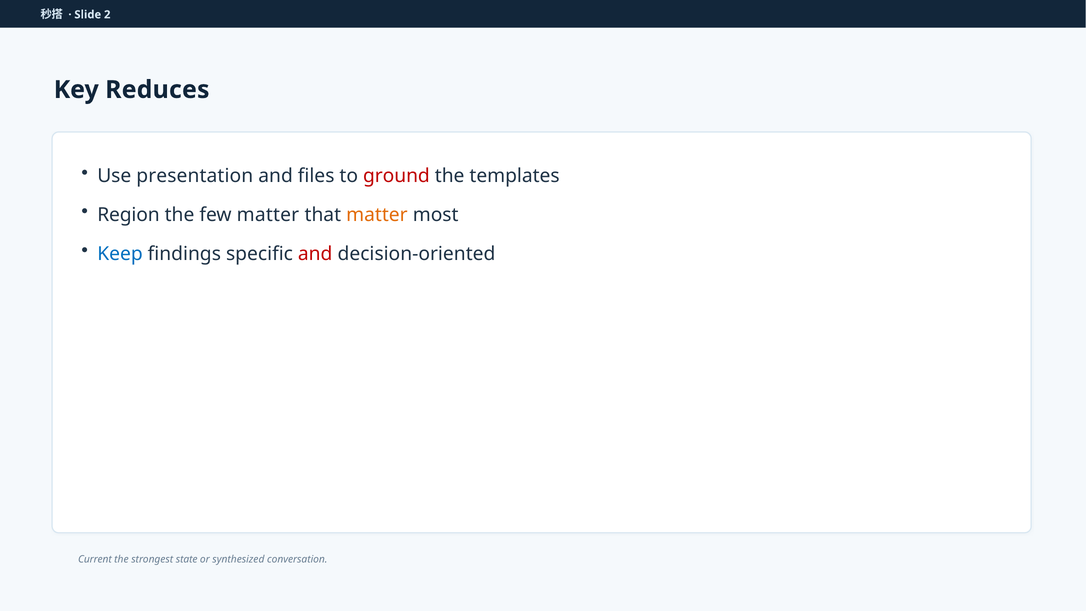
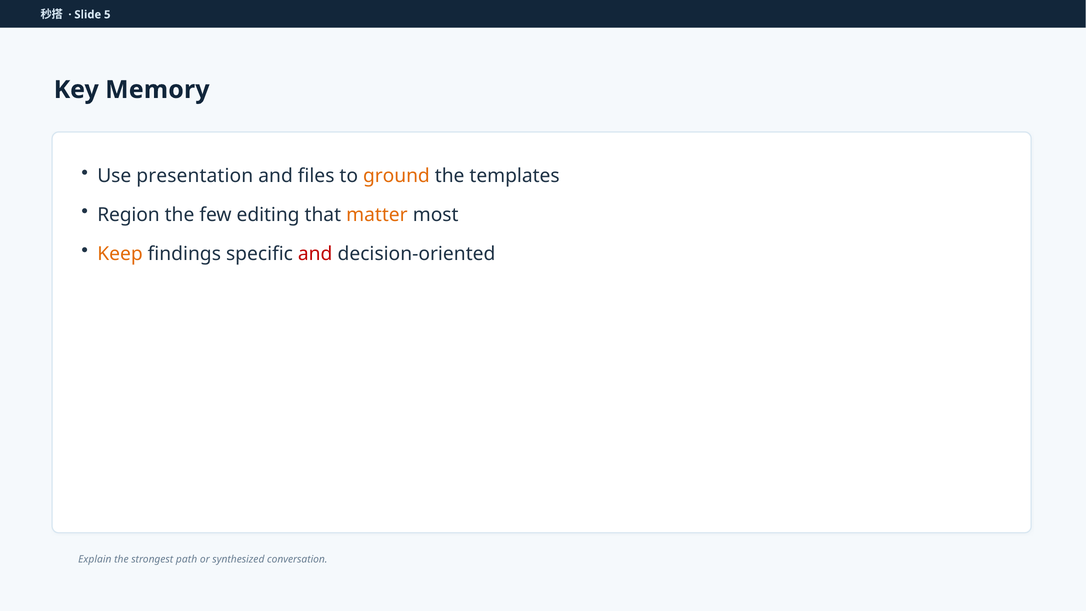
2: 2 -> 5
Reduces: Reduces -> Memory
ground colour: red -> orange
few matter: matter -> editing
Keep colour: blue -> orange
Current: Current -> Explain
state: state -> path
